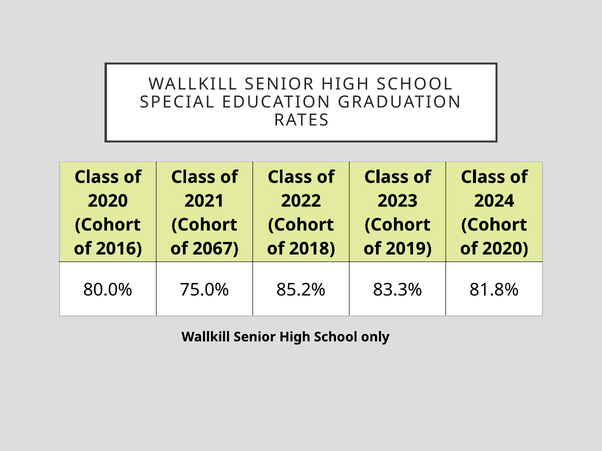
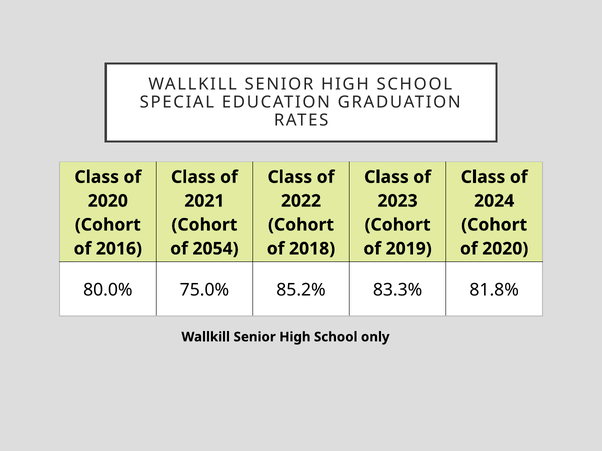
2067: 2067 -> 2054
